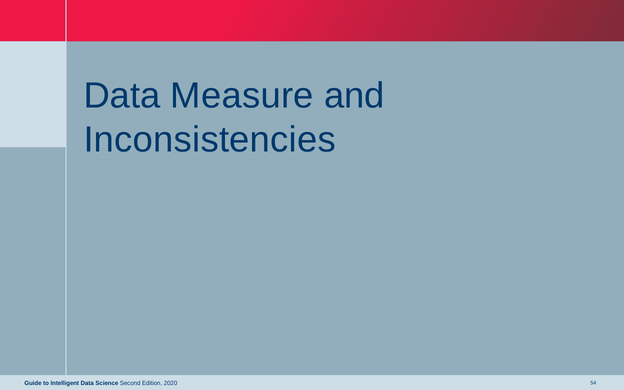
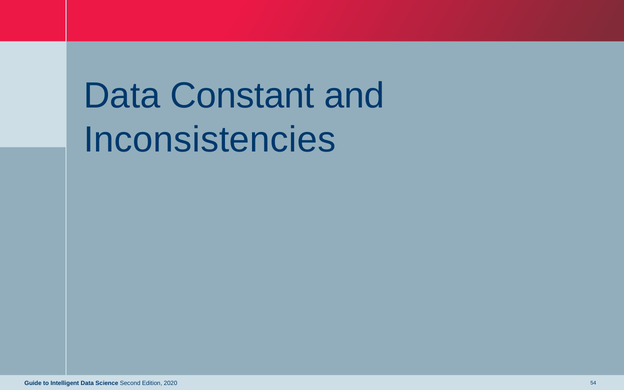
Measure: Measure -> Constant
